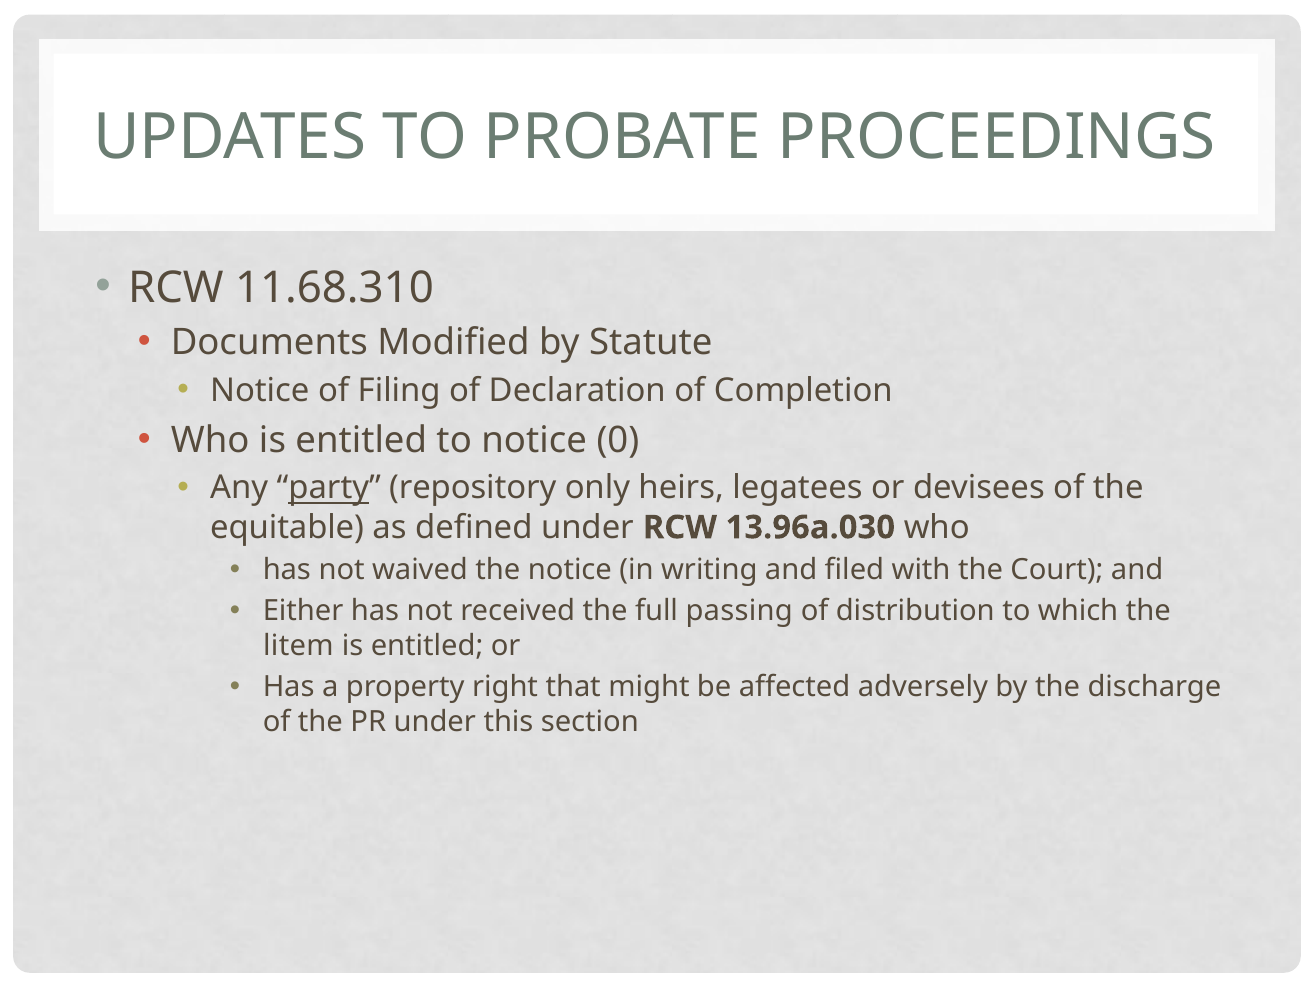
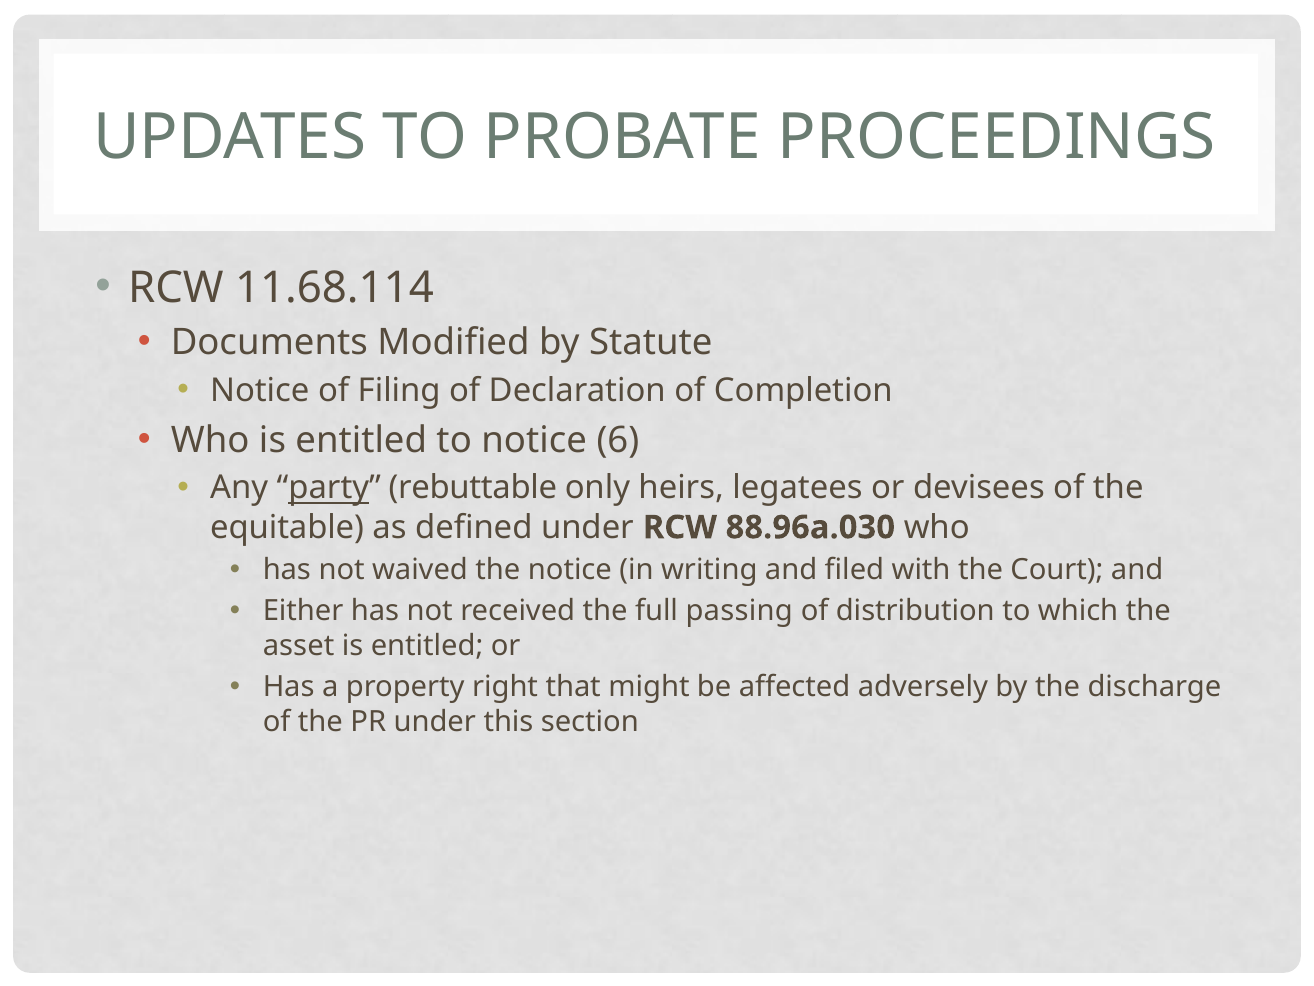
11.68.310: 11.68.310 -> 11.68.114
0: 0 -> 6
repository: repository -> rebuttable
13.96a.030: 13.96a.030 -> 88.96a.030
litem: litem -> asset
